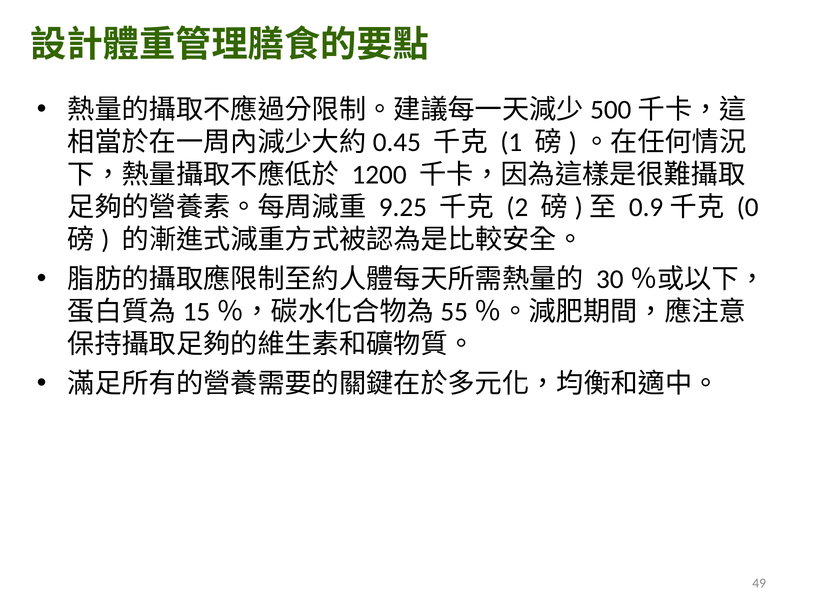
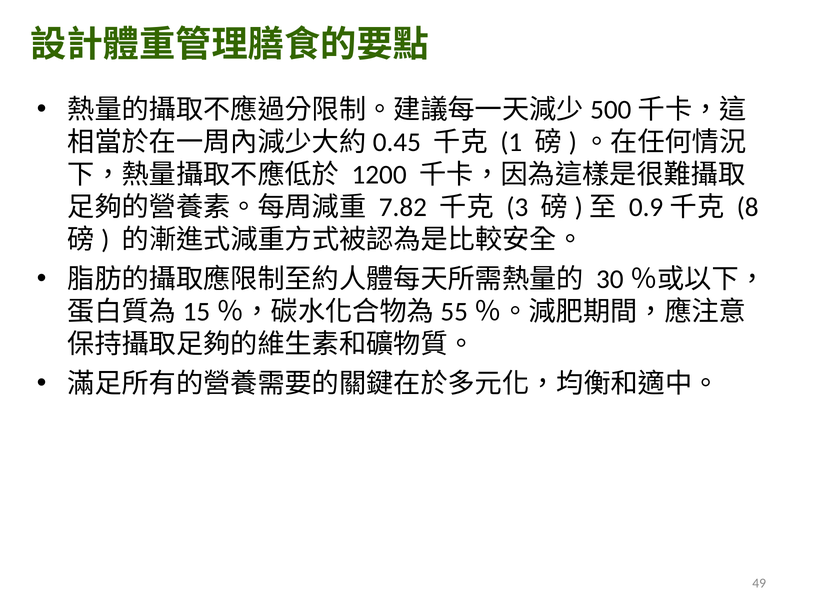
9.25: 9.25 -> 7.82
2: 2 -> 3
0: 0 -> 8
